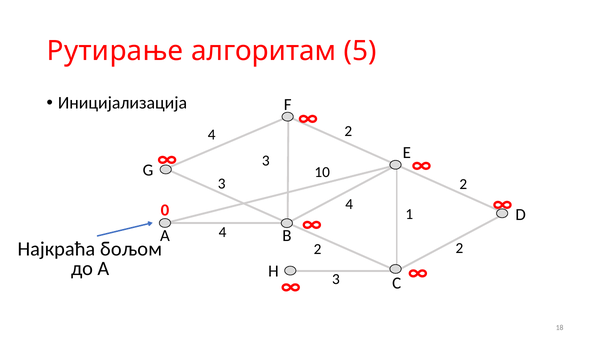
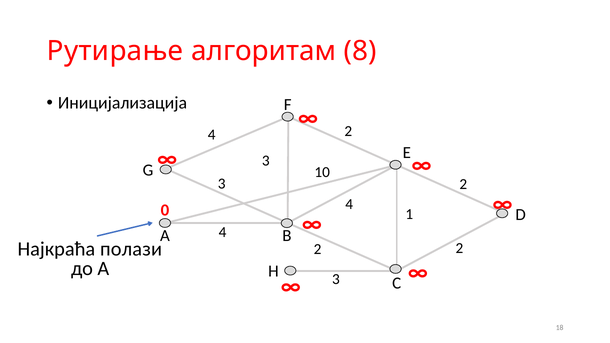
5: 5 -> 8
бољом: бољом -> полази
